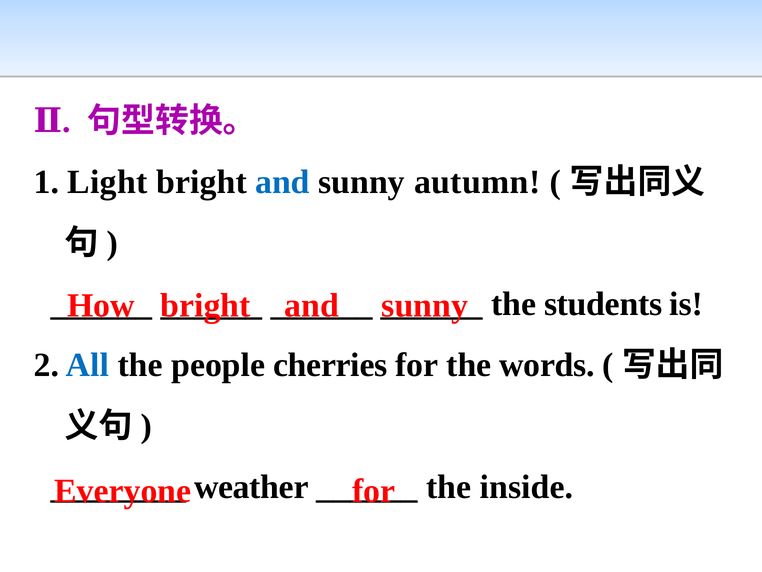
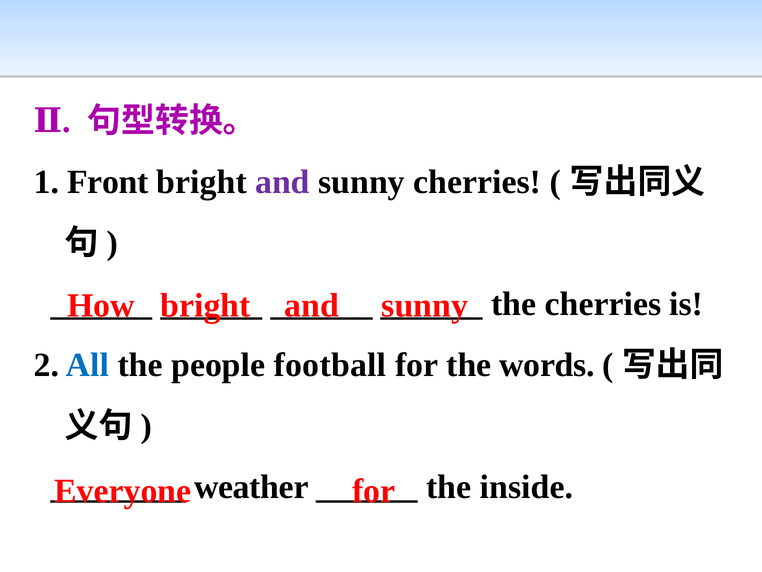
Light: Light -> Front
and at (283, 182) colour: blue -> purple
sunny autumn: autumn -> cherries
the students: students -> cherries
cherries: cherries -> football
